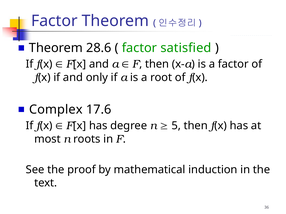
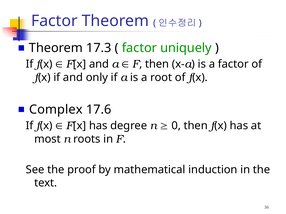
28.6: 28.6 -> 17.3
satisfied: satisfied -> uniquely
5: 5 -> 0
